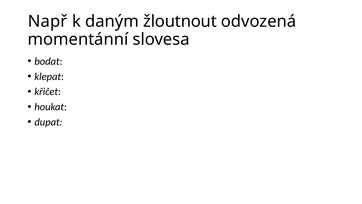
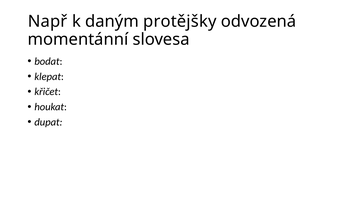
žloutnout: žloutnout -> protějšky
